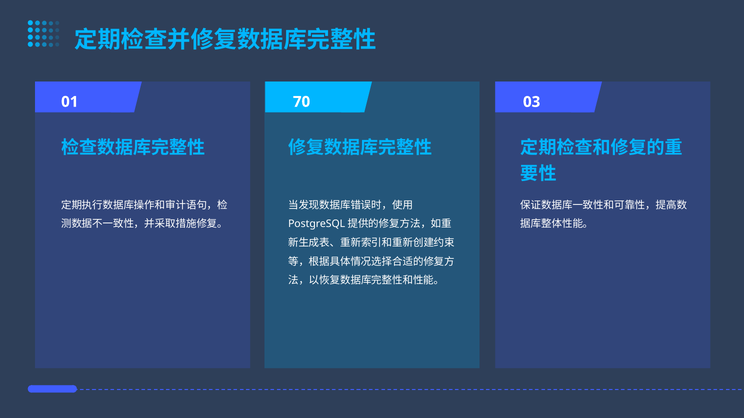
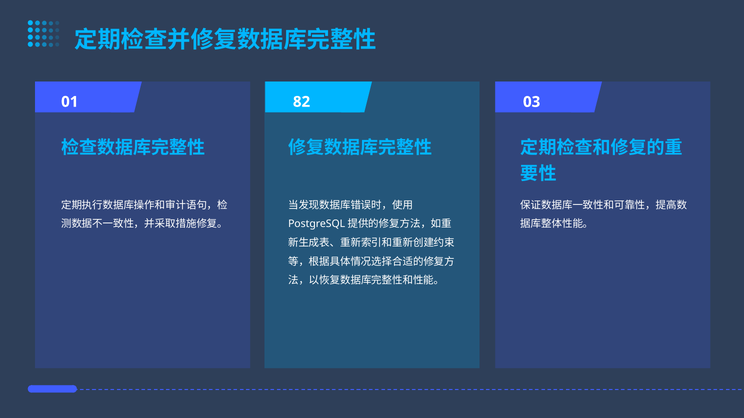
70: 70 -> 82
